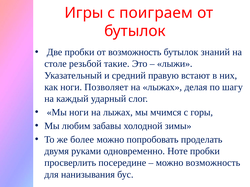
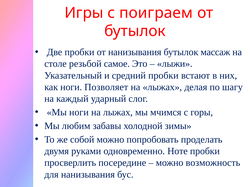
от возможность: возможность -> нанизывания
знаний: знаний -> массаж
такие: такие -> самое
средний правую: правую -> пробки
более: более -> собой
